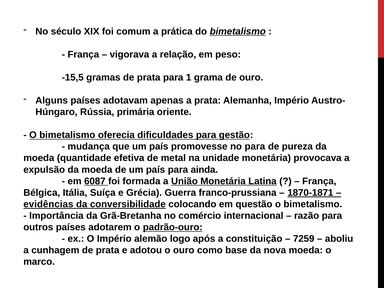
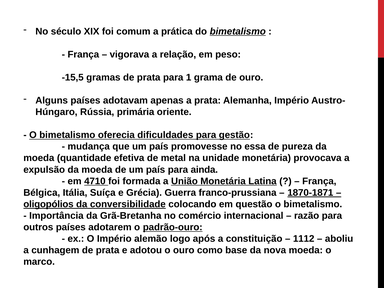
no para: para -> essa
6087: 6087 -> 4710
evidências: evidências -> oligopólios
7259: 7259 -> 1112
